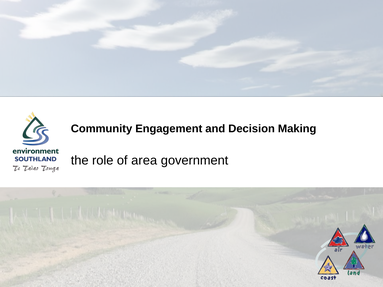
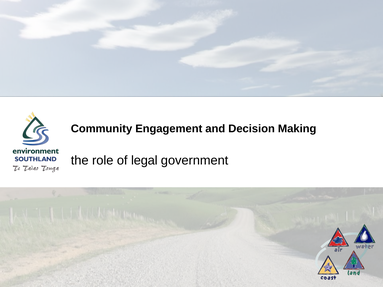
area: area -> legal
